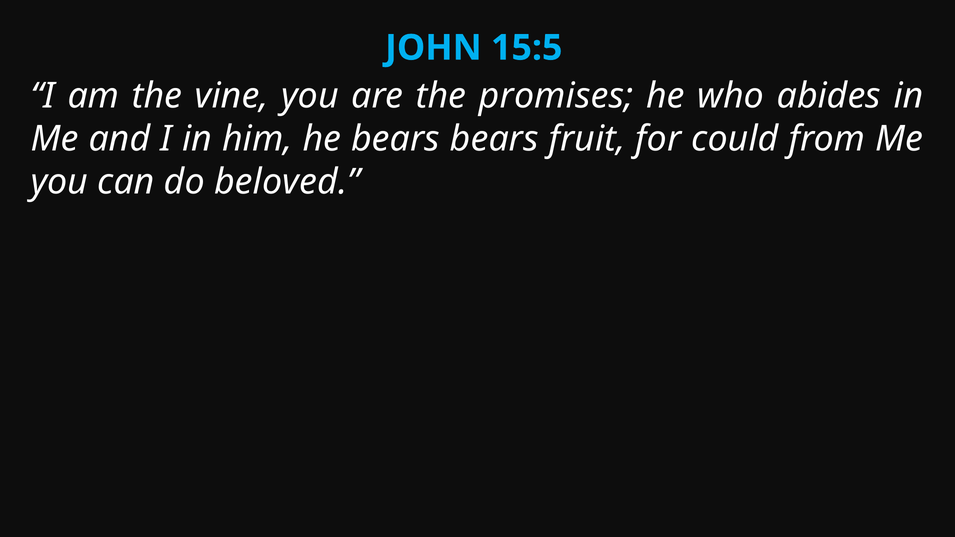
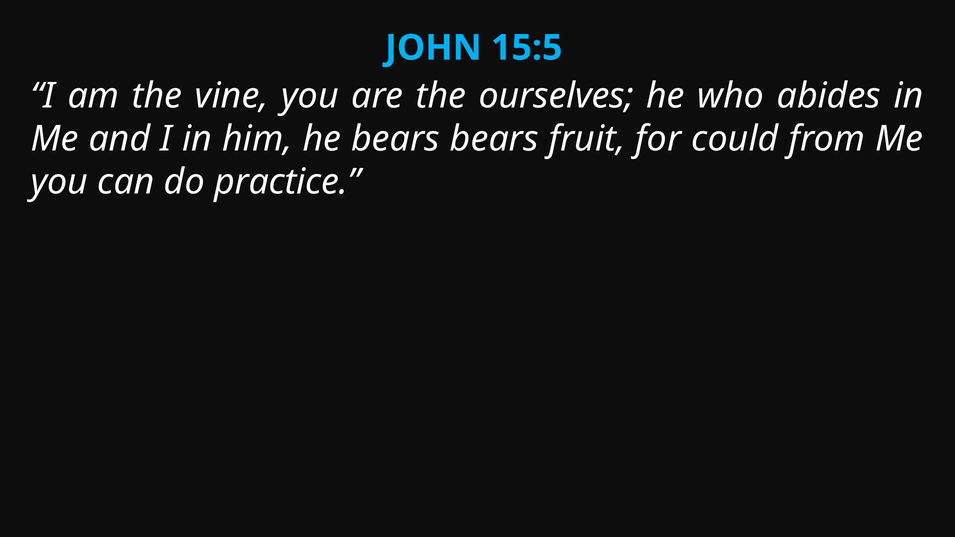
promises: promises -> ourselves
beloved: beloved -> practice
